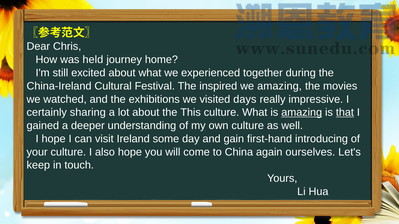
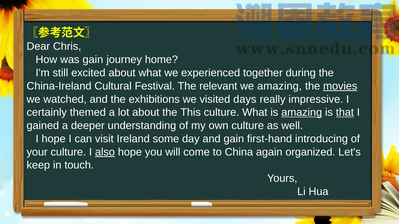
was held: held -> gain
inspired: inspired -> relevant
movies underline: none -> present
sharing: sharing -> themed
also underline: none -> present
ourselves: ourselves -> organized
